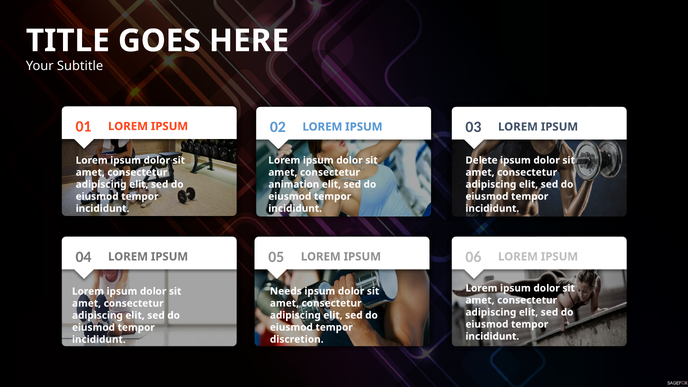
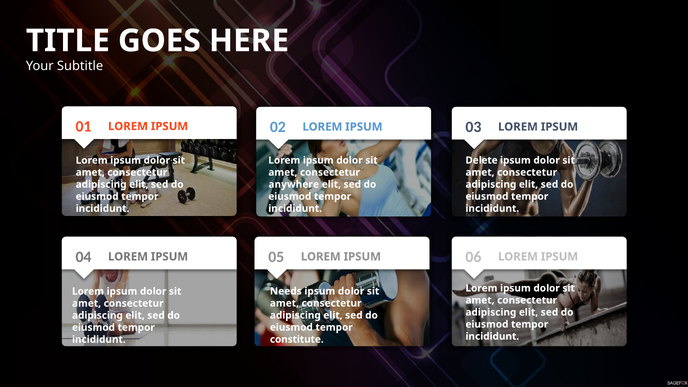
animation: animation -> anywhere
discretion: discretion -> constitute
